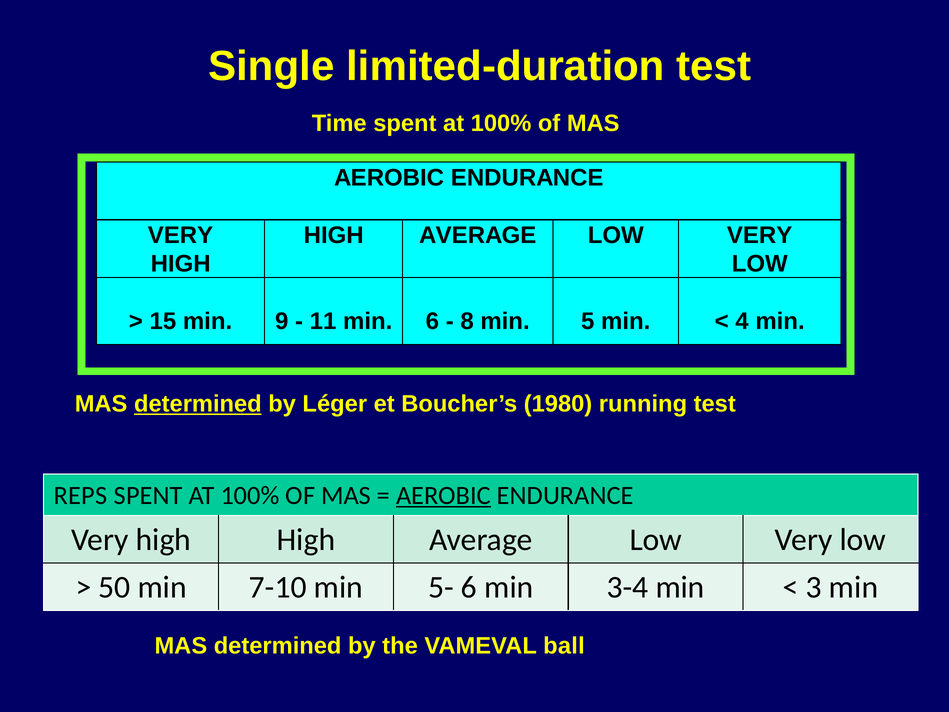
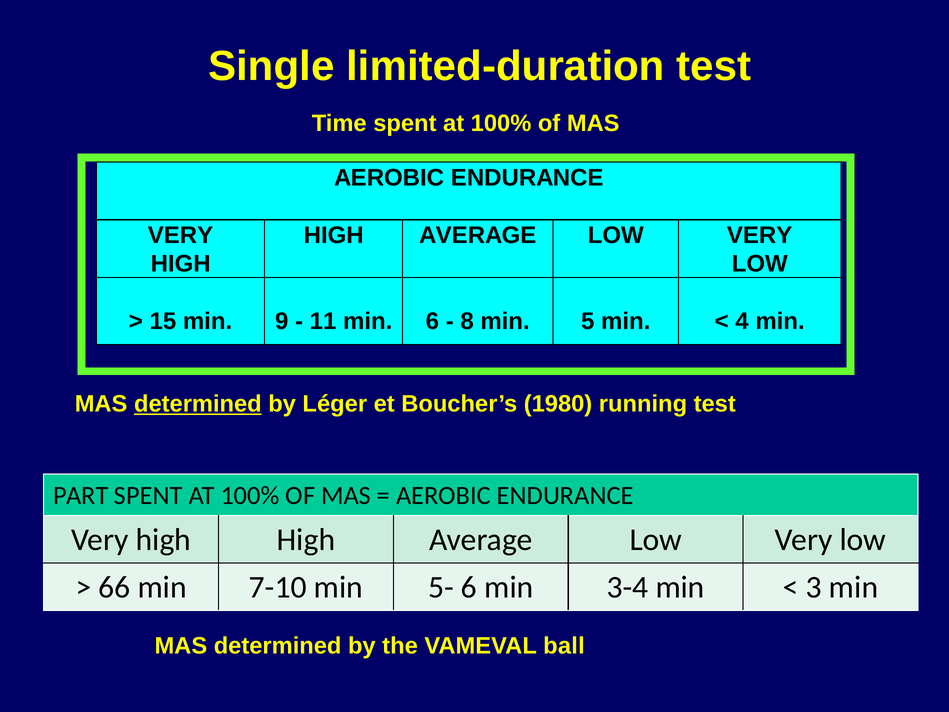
REPS: REPS -> PART
AEROBIC at (444, 495) underline: present -> none
50: 50 -> 66
